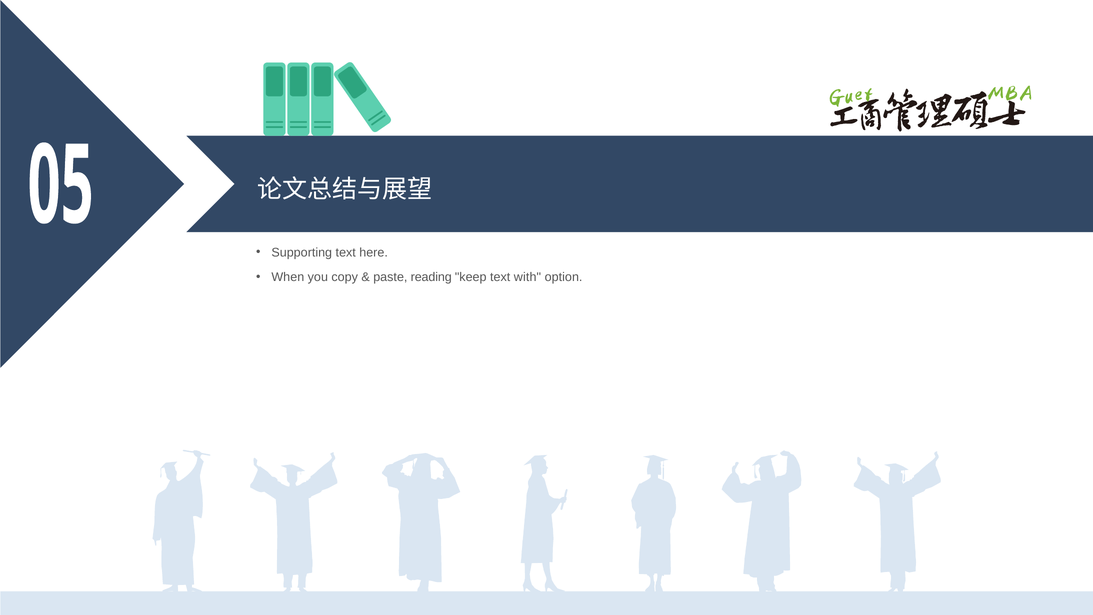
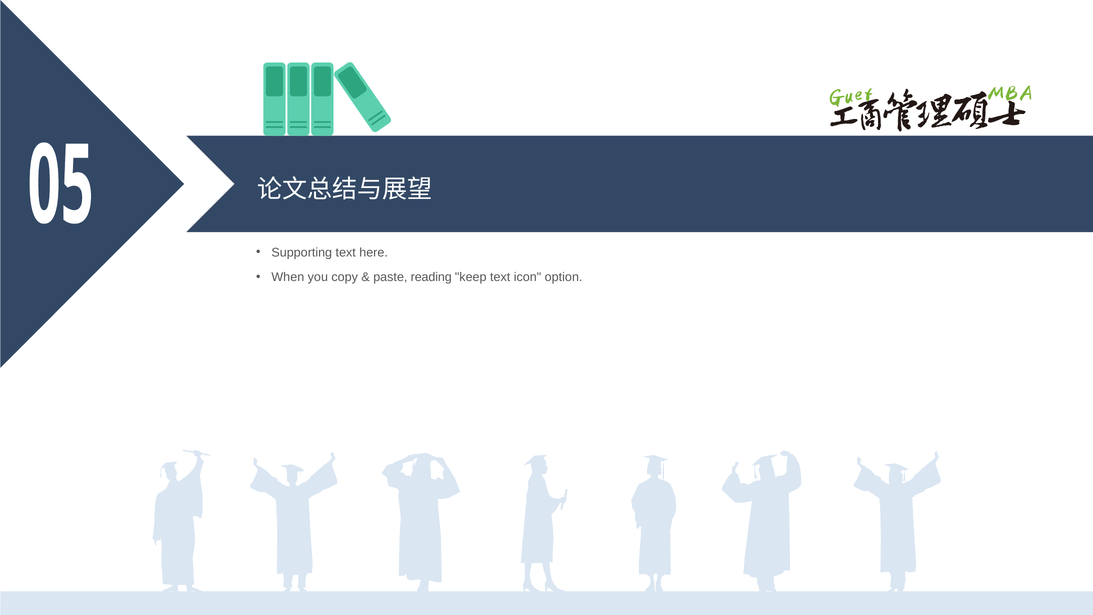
with: with -> icon
